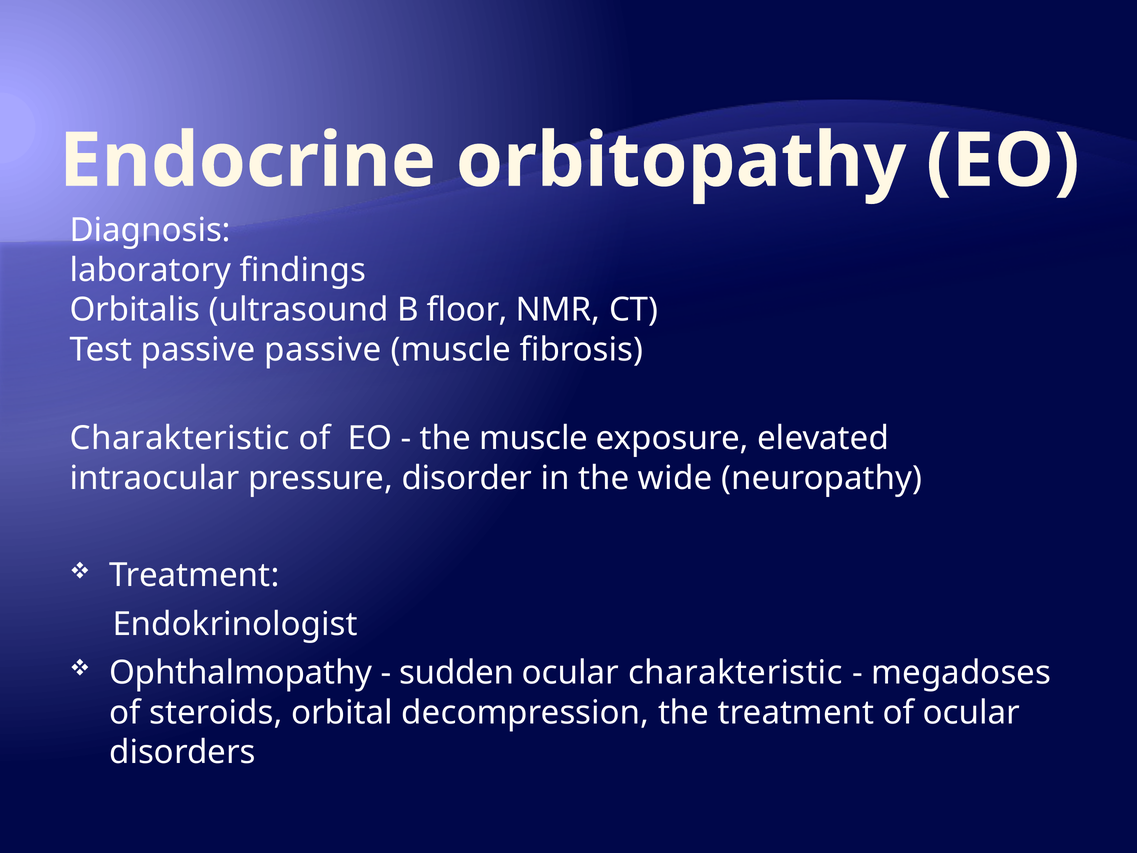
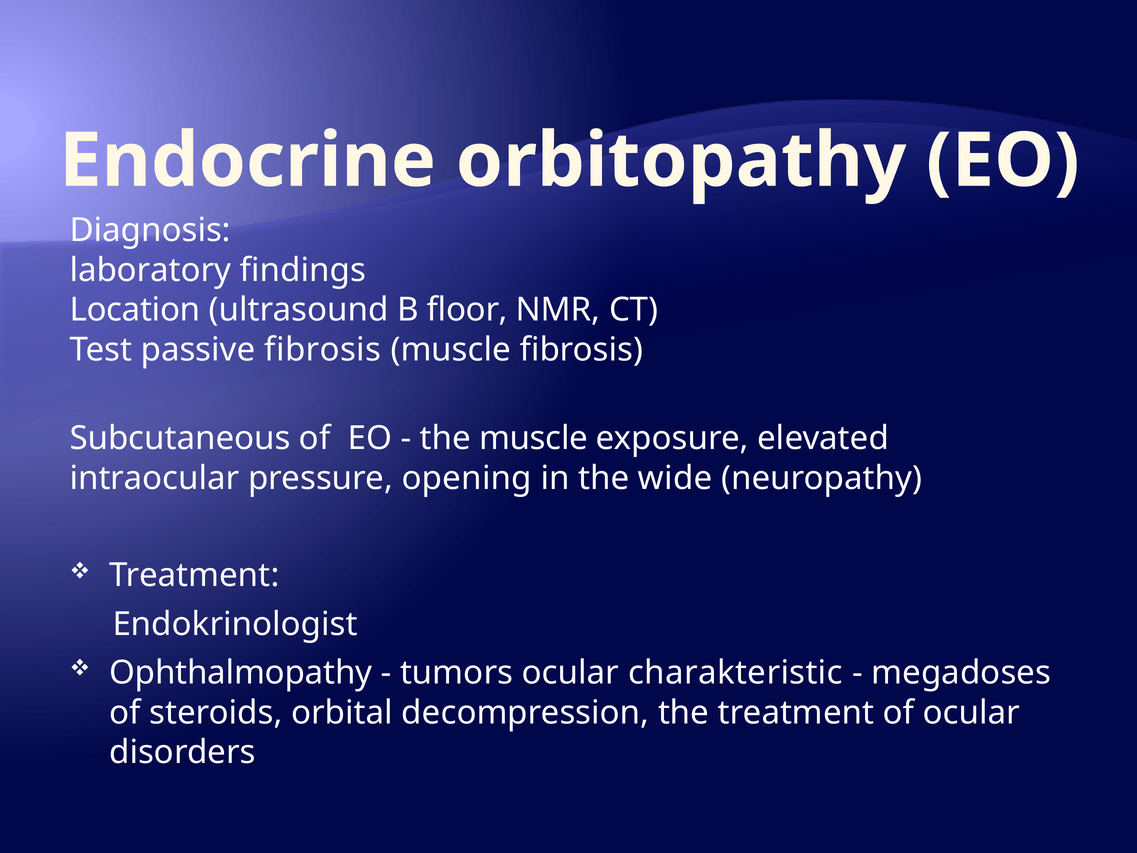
Orbitalis: Orbitalis -> Location
passive passive: passive -> fibrosis
Charakteristic at (180, 438): Charakteristic -> Subcutaneous
disorder: disorder -> opening
sudden: sudden -> tumors
